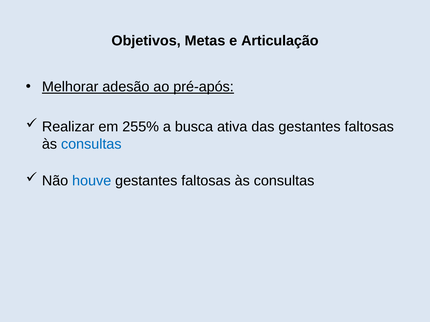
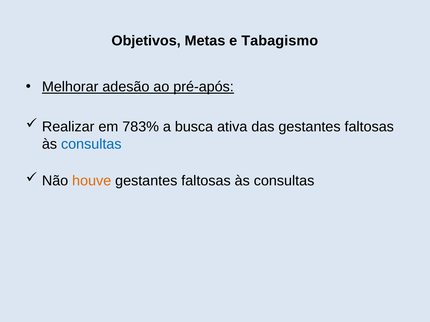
Articulação: Articulação -> Tabagismo
255%: 255% -> 783%
houve colour: blue -> orange
